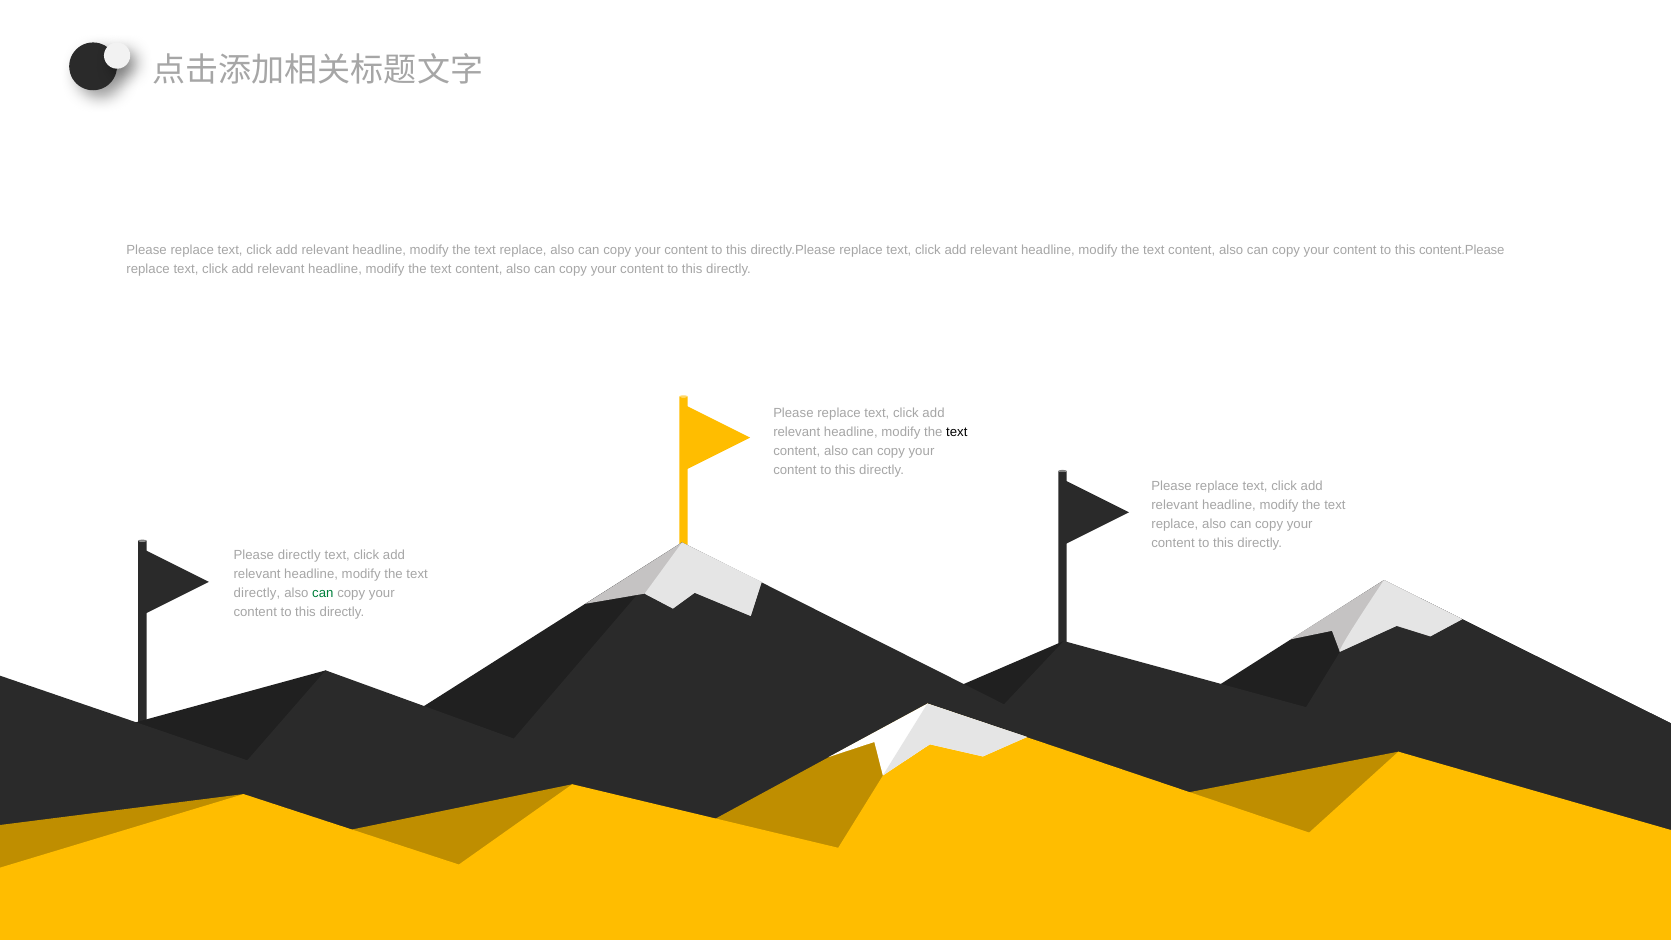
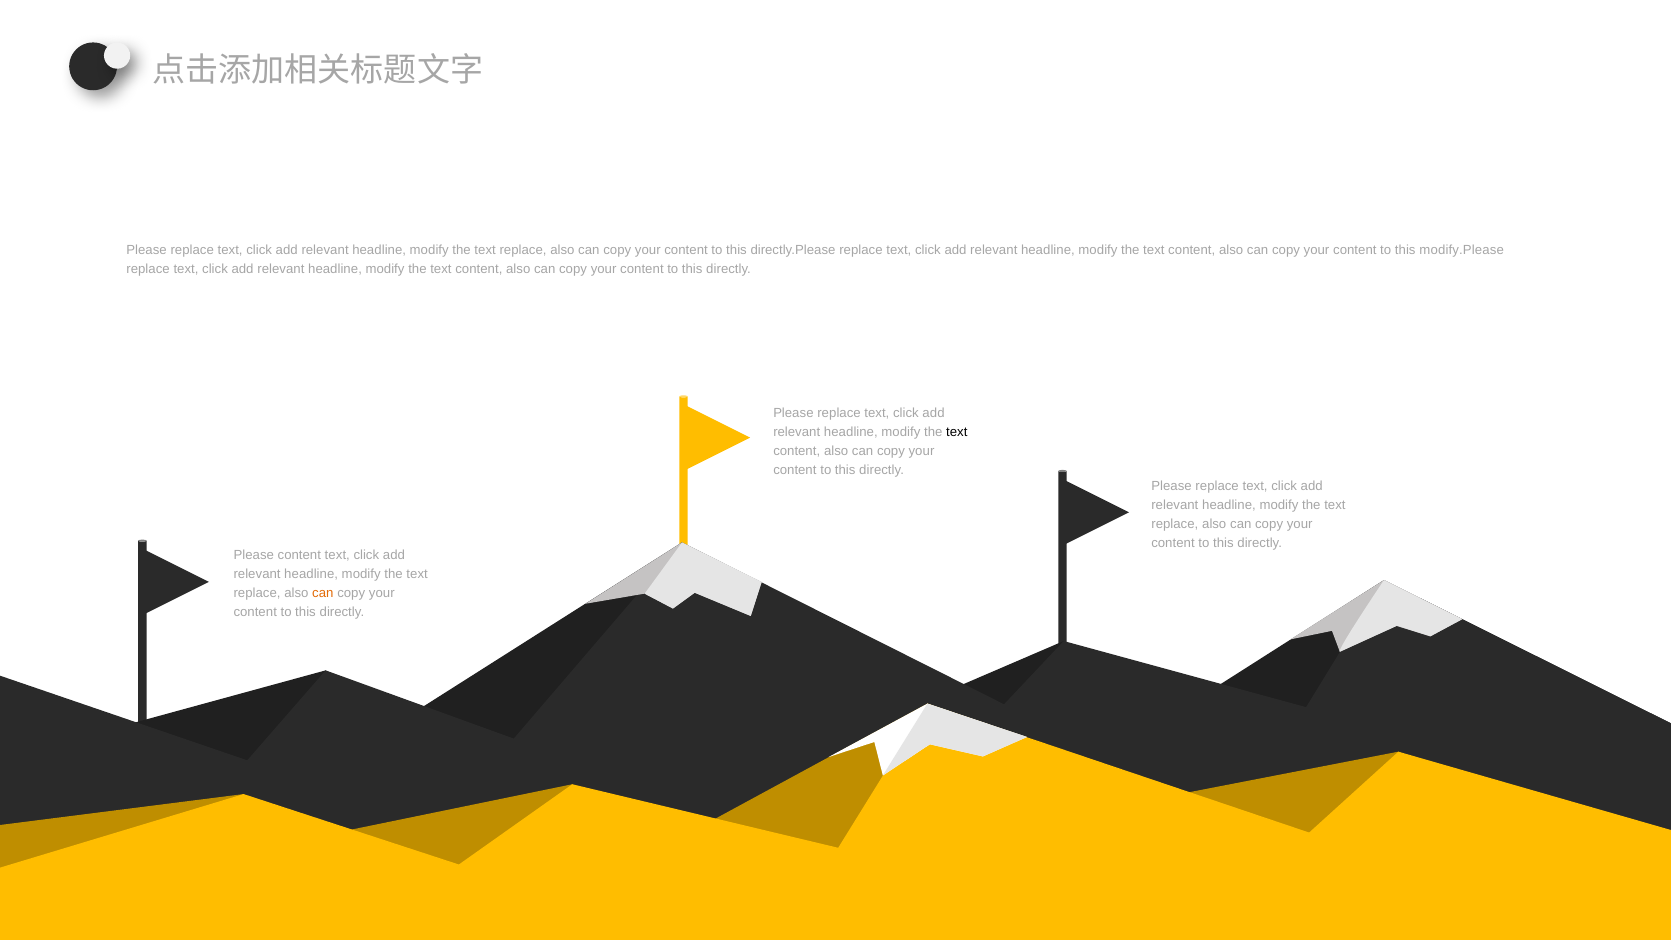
content.Please: content.Please -> modify.Please
Please directly: directly -> content
directly at (257, 593): directly -> replace
can at (323, 593) colour: green -> orange
